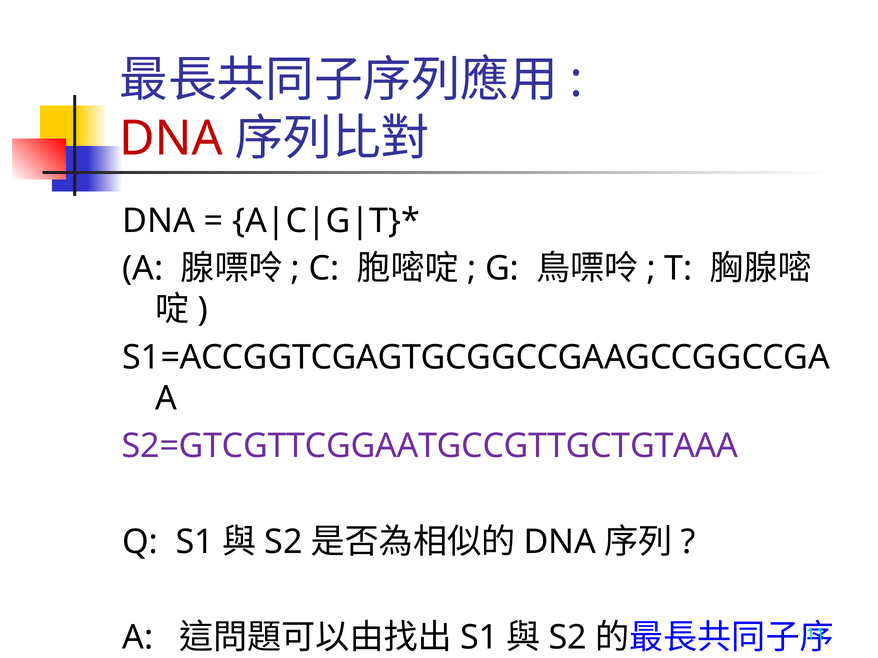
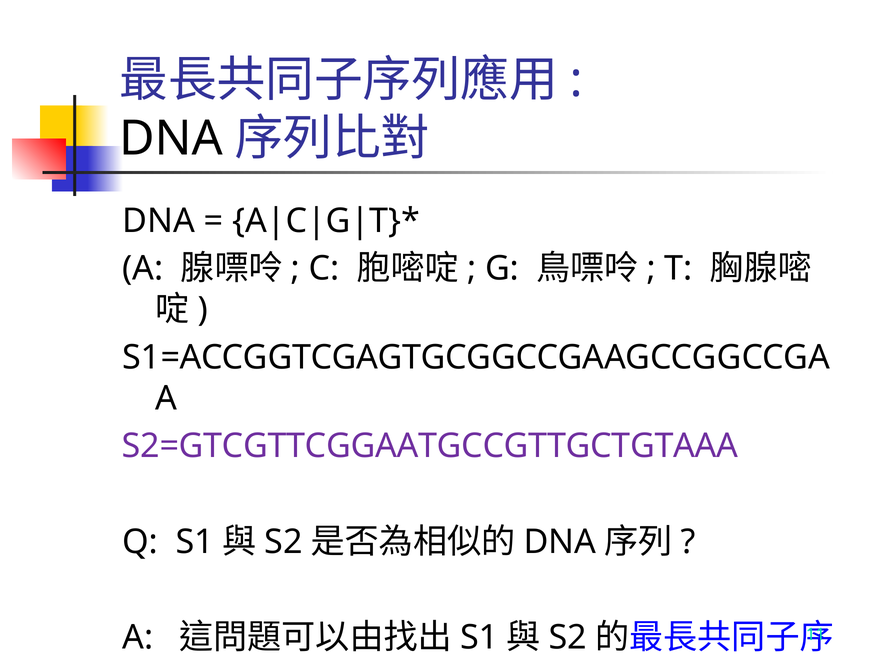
DNA at (171, 139) colour: red -> black
